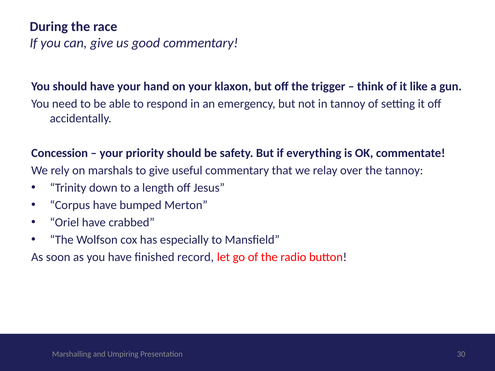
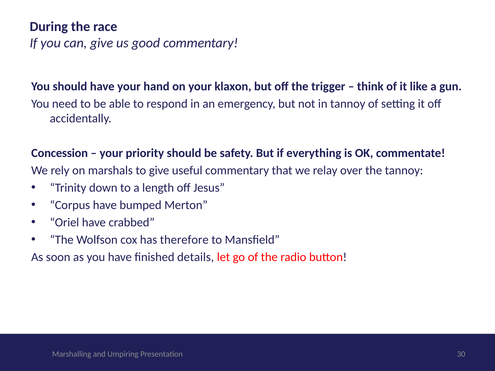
especially: especially -> therefore
record: record -> details
